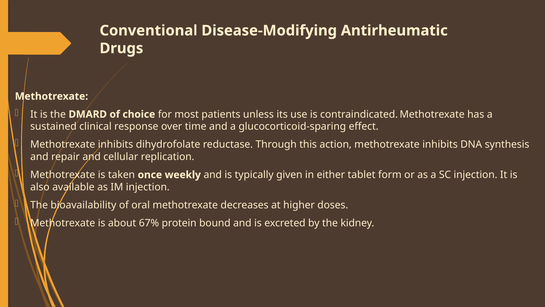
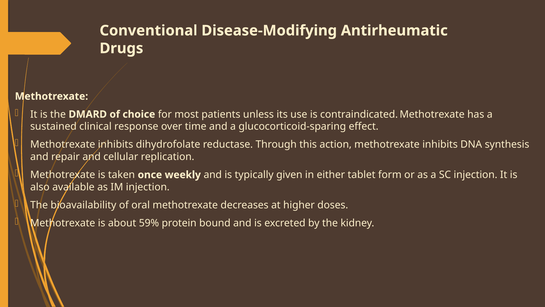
67%: 67% -> 59%
